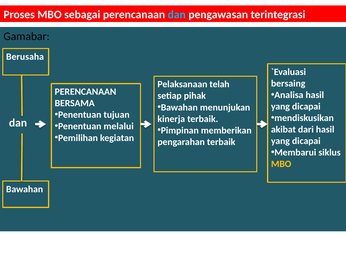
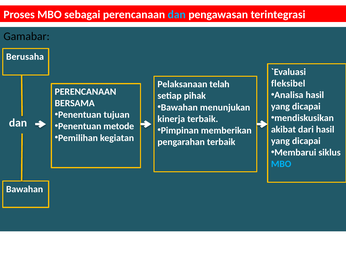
bersaing: bersaing -> fleksibel
melalui: melalui -> metode
MBO at (281, 164) colour: yellow -> light blue
